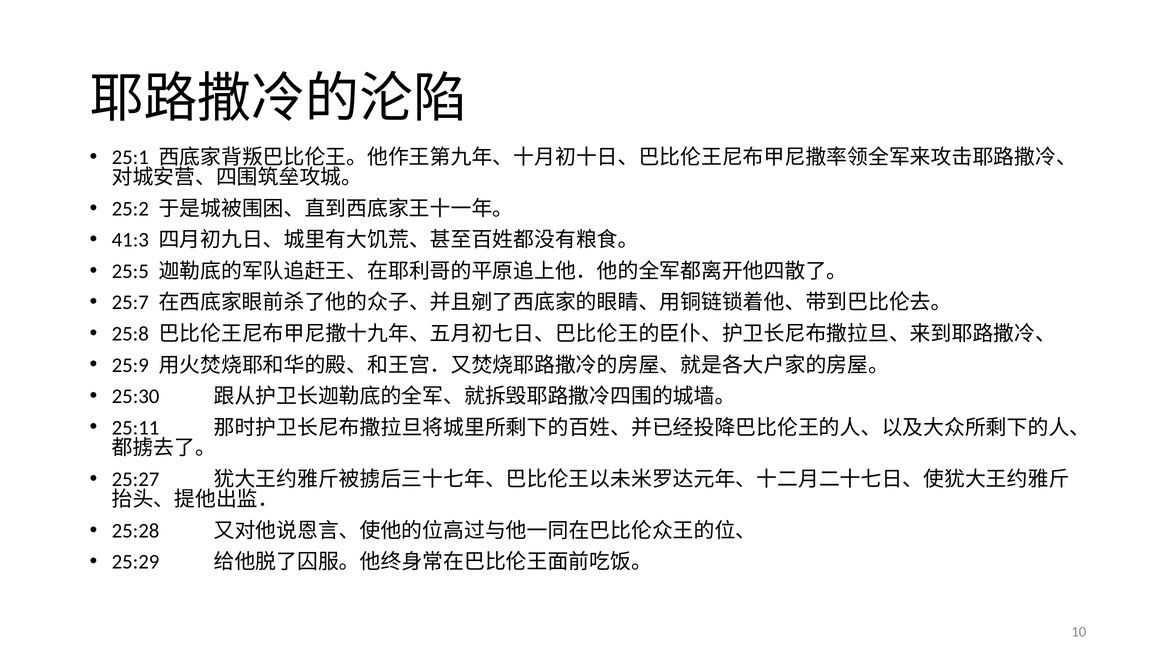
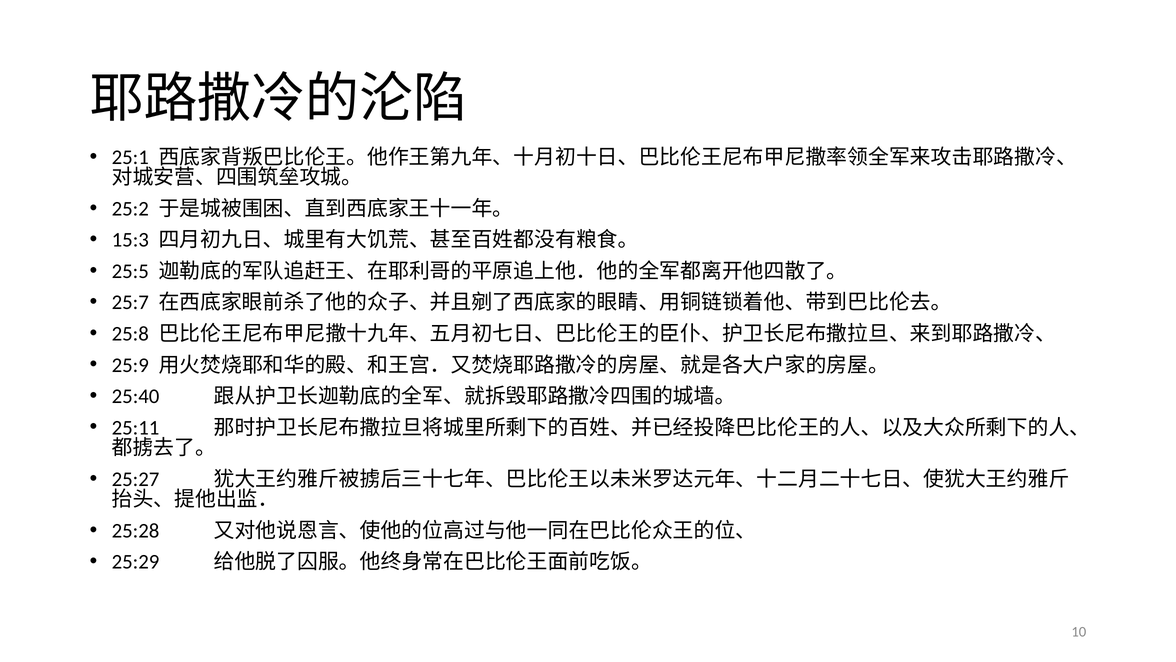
41:3: 41:3 -> 15:3
25:30: 25:30 -> 25:40
